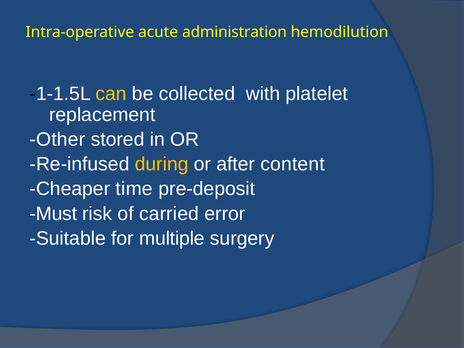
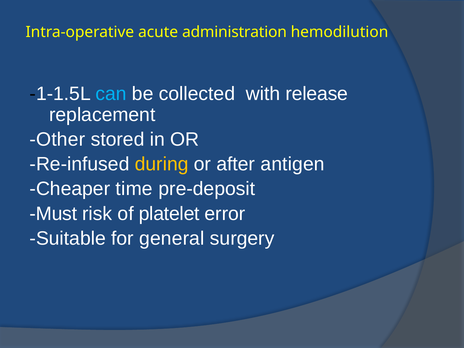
can colour: yellow -> light blue
platelet: platelet -> release
content: content -> antigen
carried: carried -> platelet
multiple: multiple -> general
